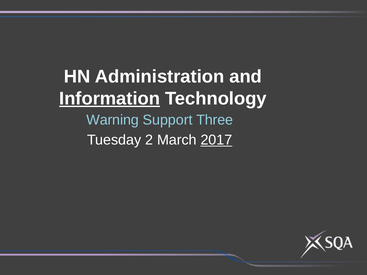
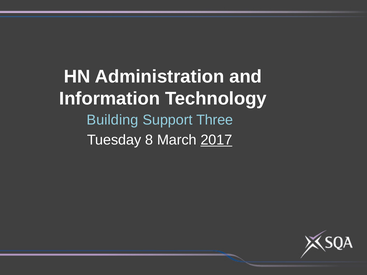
Information underline: present -> none
Warning: Warning -> Building
2: 2 -> 8
